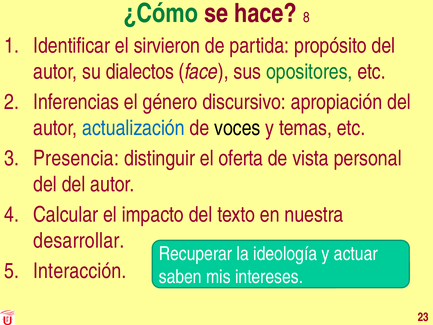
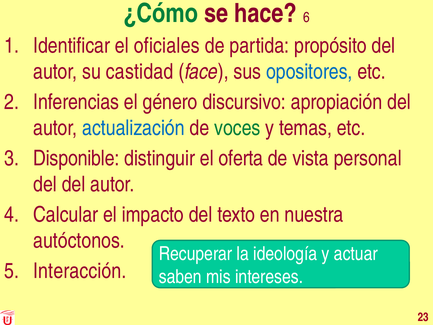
8: 8 -> 6
sirvieron: sirvieron -> oficiales
dialectos: dialectos -> castidad
opositores colour: green -> blue
voces colour: black -> green
Presencia: Presencia -> Disponible
desarrollar: desarrollar -> autóctonos
